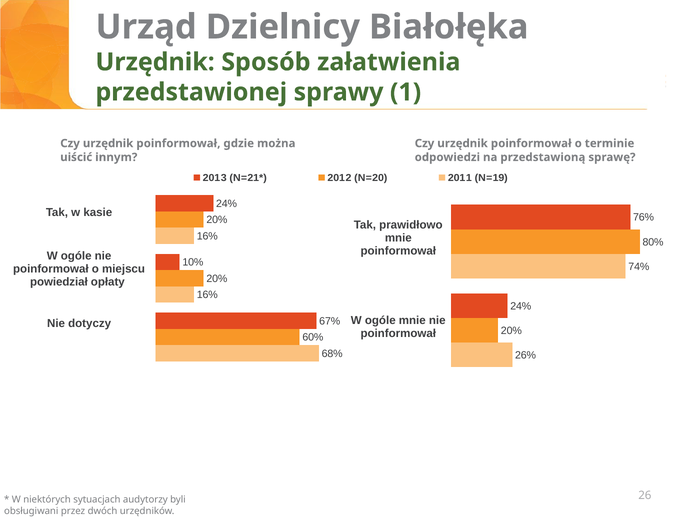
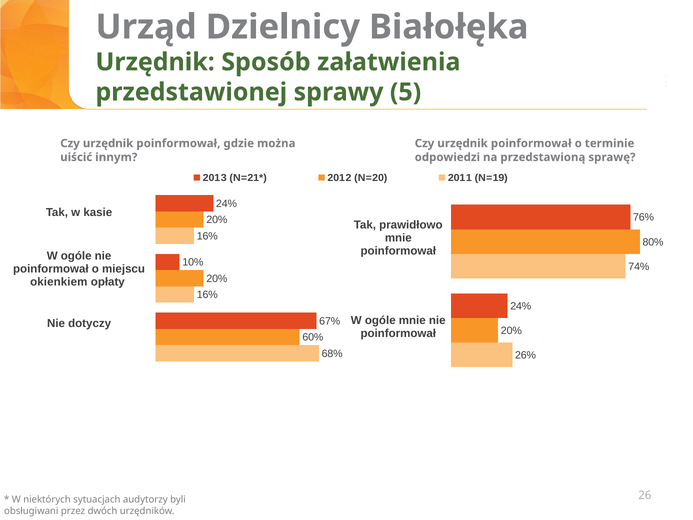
1: 1 -> 5
powiedział: powiedział -> okienkiem
